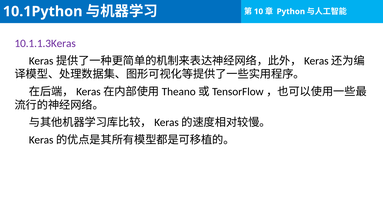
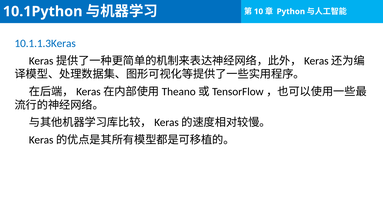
10.1.1.3Keras colour: purple -> blue
